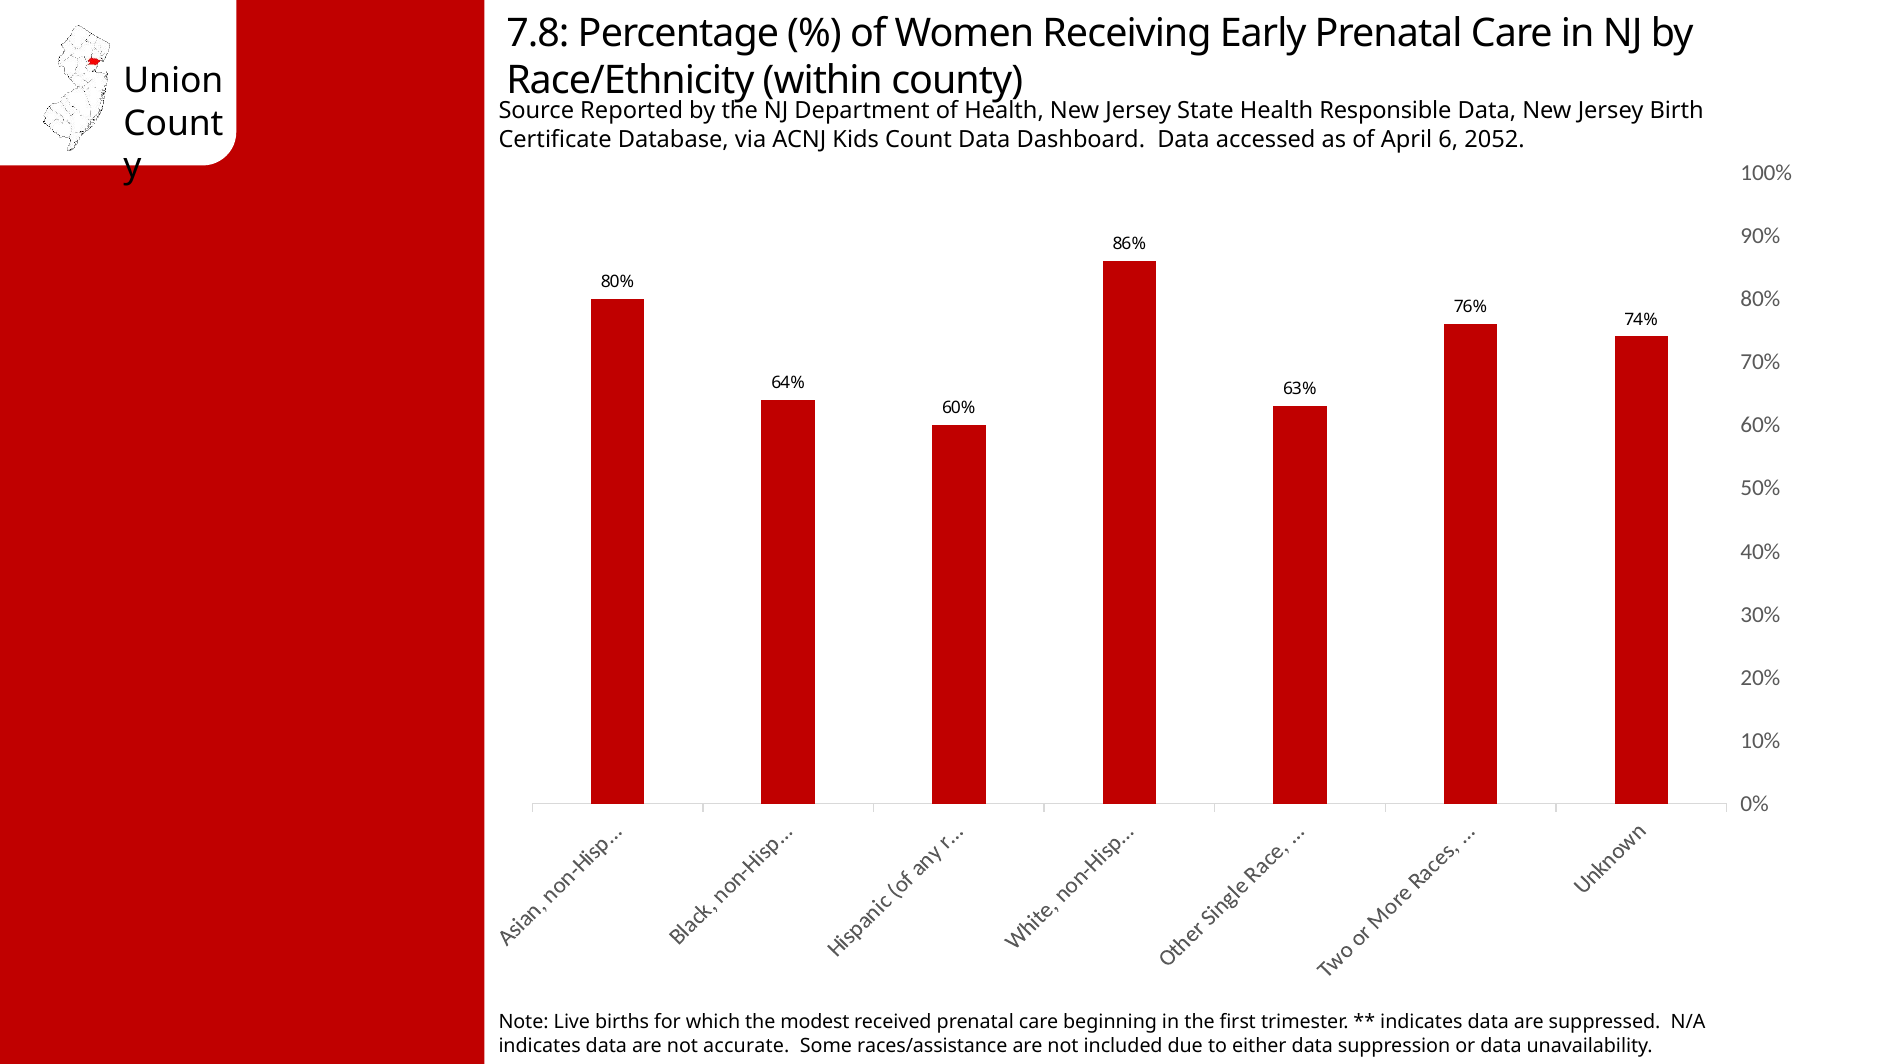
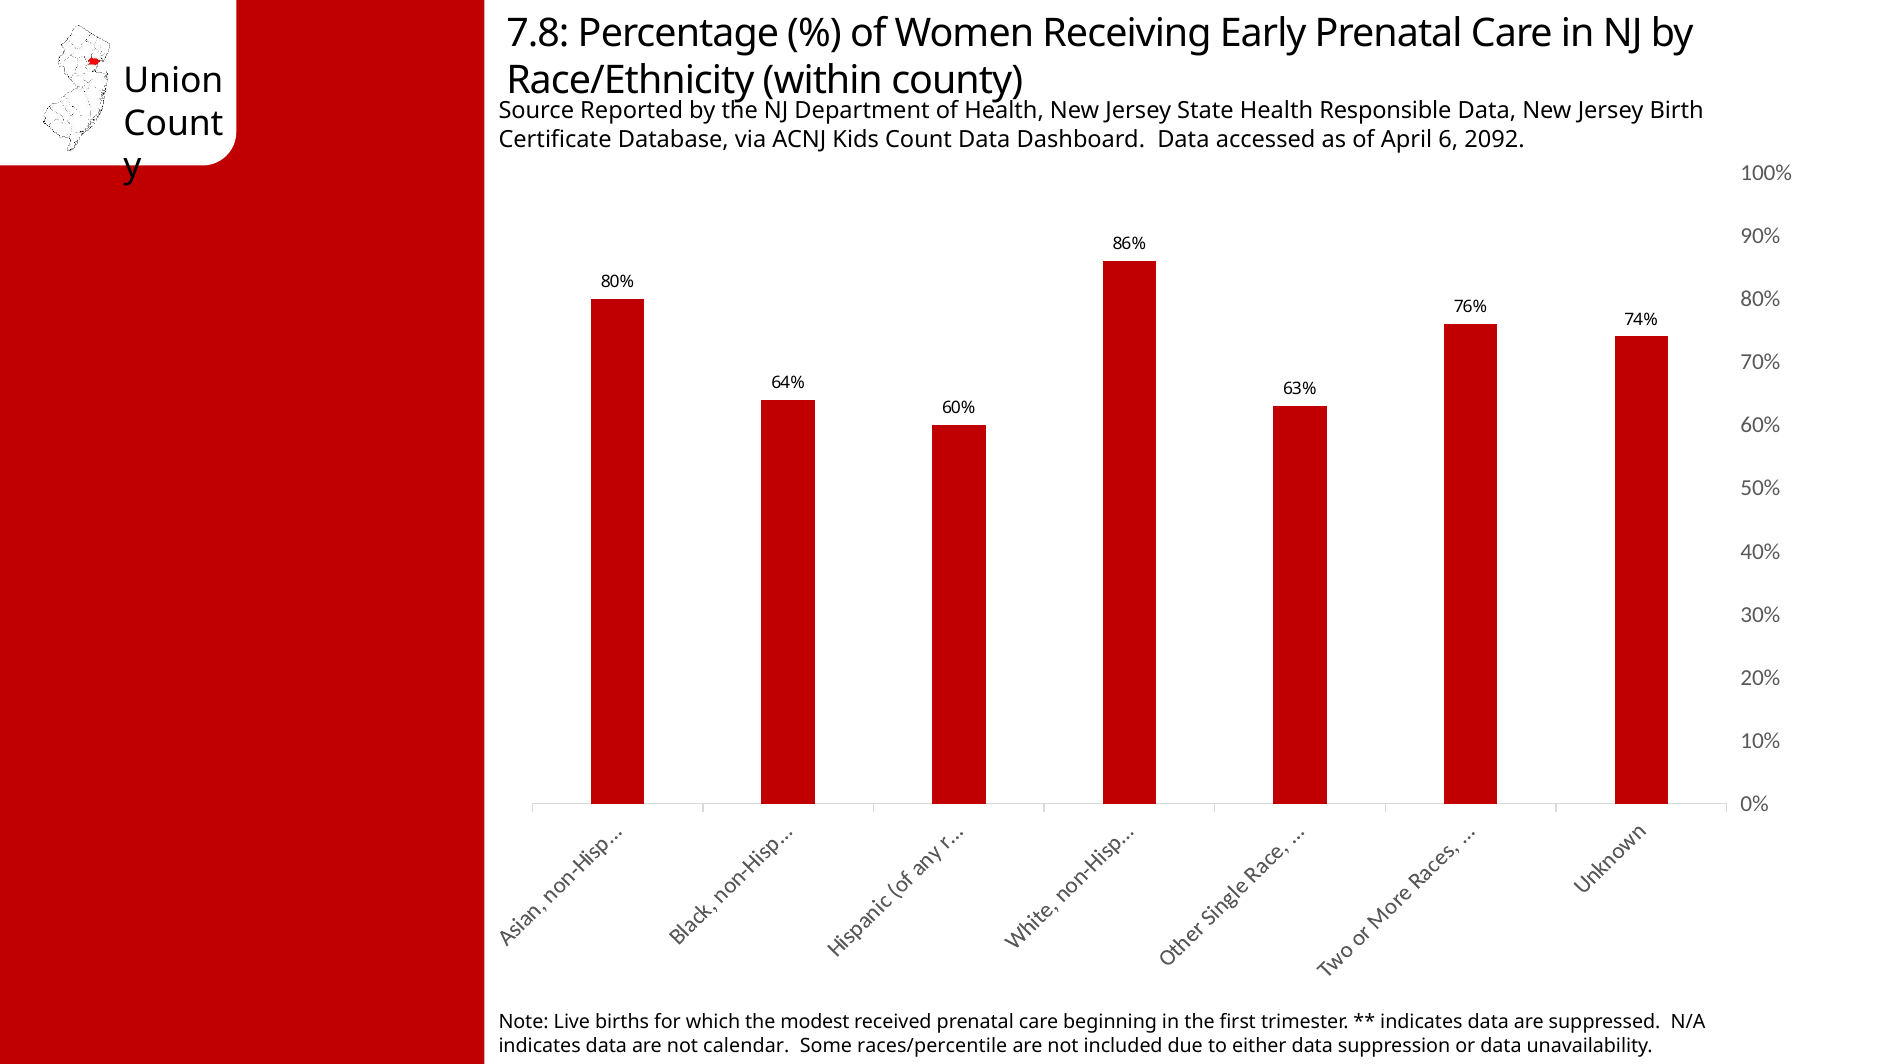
2052: 2052 -> 2092
accurate: accurate -> calendar
races/assistance: races/assistance -> races/percentile
